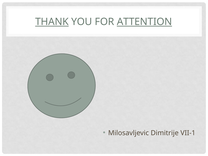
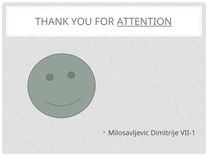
THANK underline: present -> none
